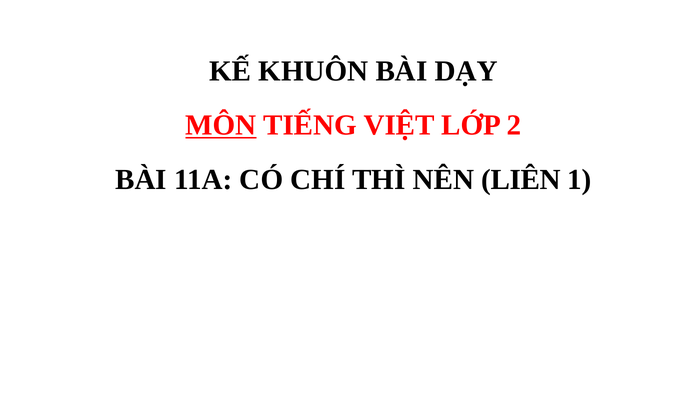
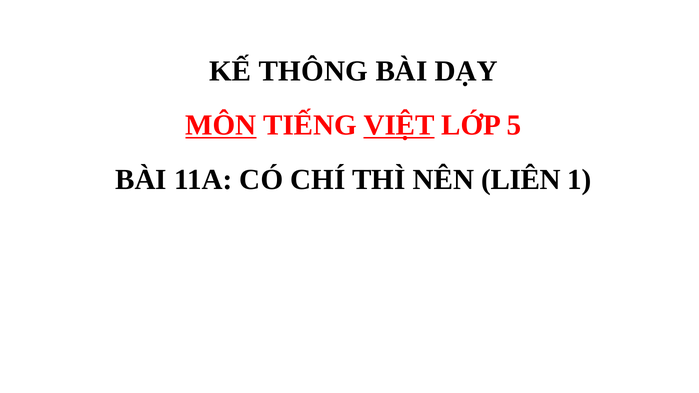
KHUÔN: KHUÔN -> THÔNG
VIỆT underline: none -> present
2: 2 -> 5
